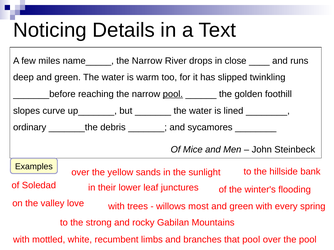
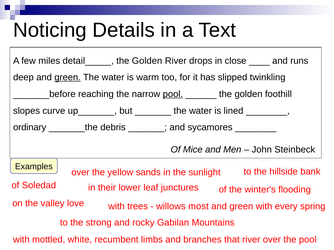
name_____: name_____ -> detail_____
Narrow at (147, 61): Narrow -> Golden
green at (68, 78) underline: none -> present
that pool: pool -> river
